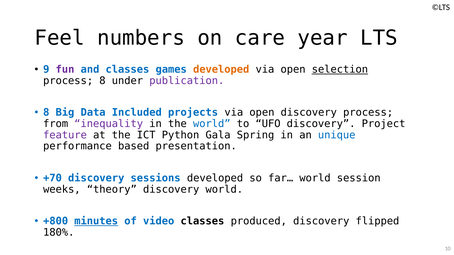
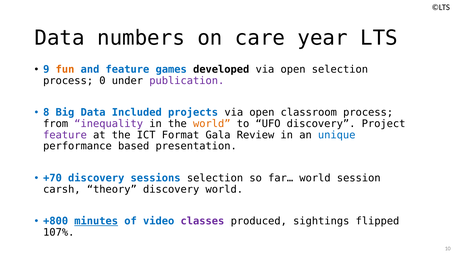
Feel at (60, 38): Feel -> Data
fun colour: purple -> orange
and classes: classes -> feature
developed at (221, 70) colour: orange -> black
selection at (340, 70) underline: present -> none
process 8: 8 -> 0
open discovery: discovery -> classroom
world at (212, 124) colour: blue -> orange
Python: Python -> Format
Spring: Spring -> Review
sessions developed: developed -> selection
weeks: weeks -> carsh
classes at (202, 221) colour: black -> purple
produced discovery: discovery -> sightings
180%: 180% -> 107%
